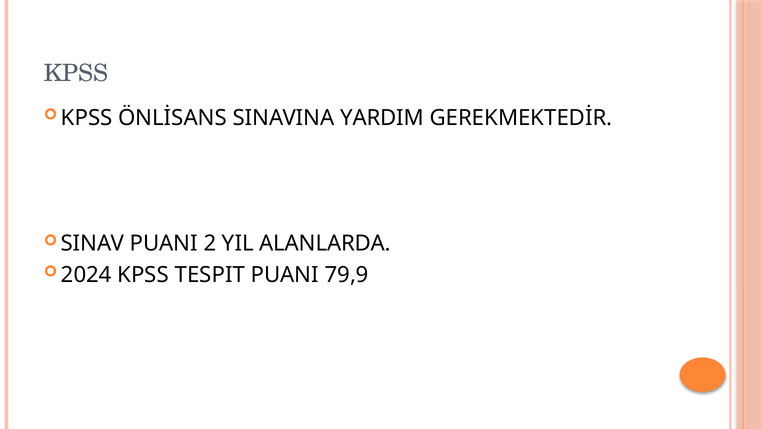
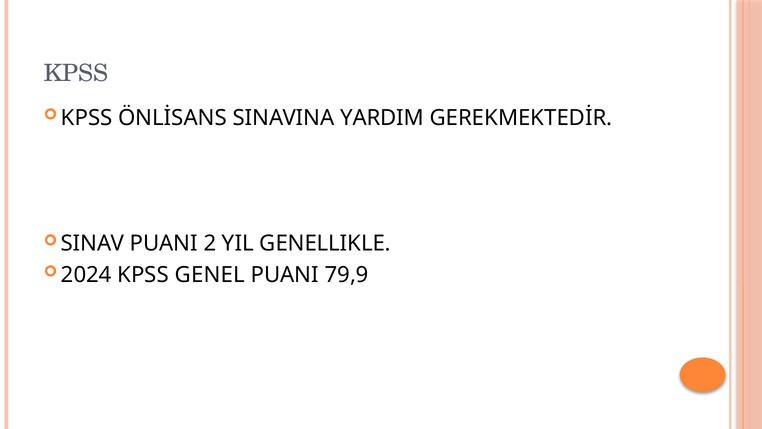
ALANLARDA: ALANLARDA -> GENELLIKLE
TESPIT: TESPIT -> GENEL
